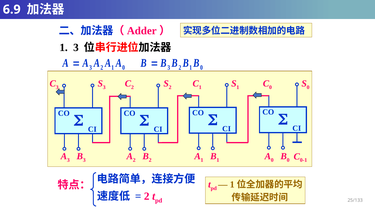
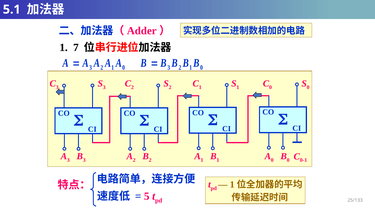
6.9: 6.9 -> 5.1
1 3: 3 -> 7
2 at (147, 196): 2 -> 5
